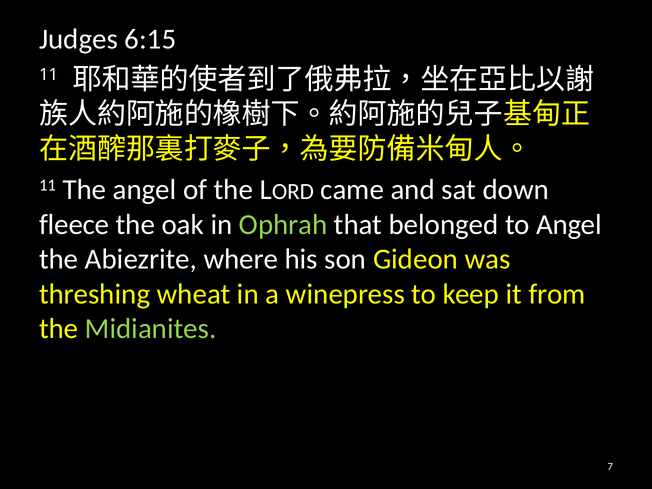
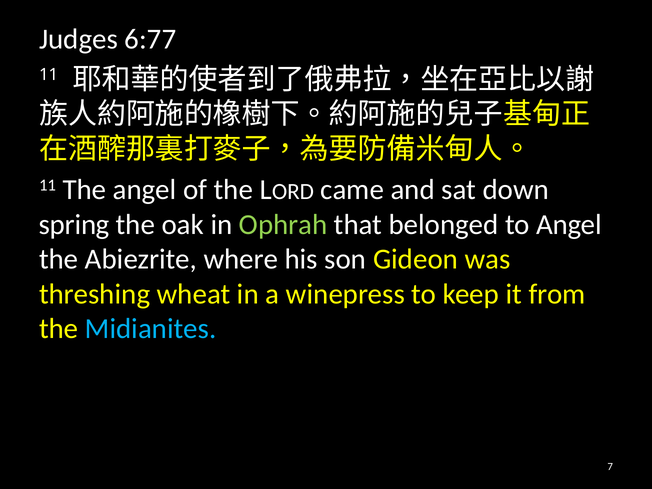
6:15: 6:15 -> 6:77
fleece: fleece -> spring
Midianites colour: light green -> light blue
